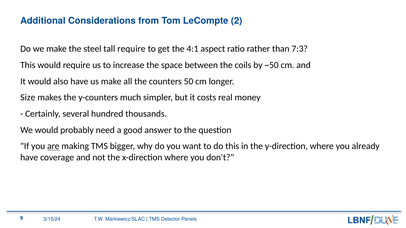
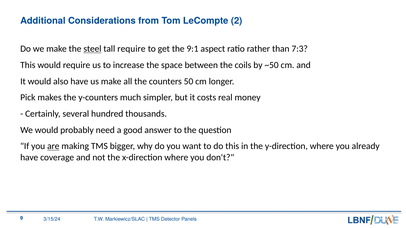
steel underline: none -> present
4:1: 4:1 -> 9:1
Size: Size -> Pick
